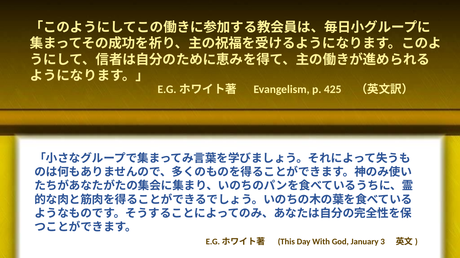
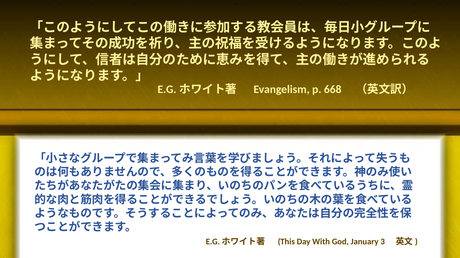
425: 425 -> 668
